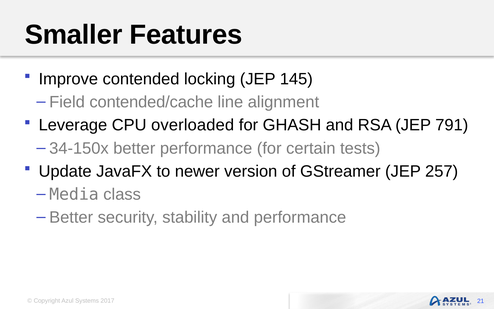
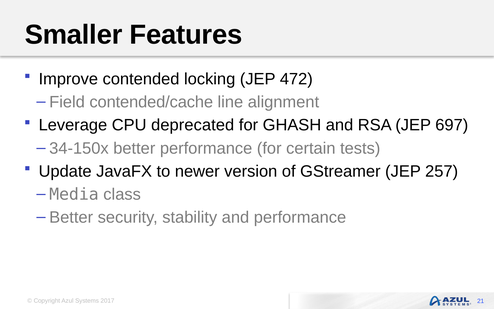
145: 145 -> 472
overloaded: overloaded -> deprecated
791: 791 -> 697
